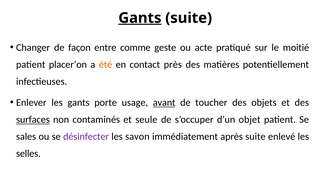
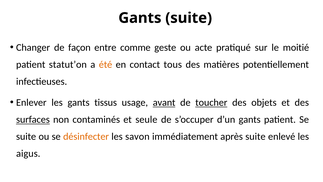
Gants at (140, 18) underline: present -> none
placer’on: placer’on -> statut’on
près: près -> tous
porte: porte -> tissus
toucher underline: none -> present
d’un objet: objet -> gants
sales at (26, 136): sales -> suite
désinfecter colour: purple -> orange
selles: selles -> aigus
